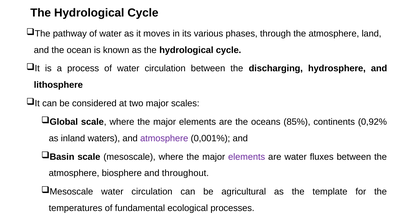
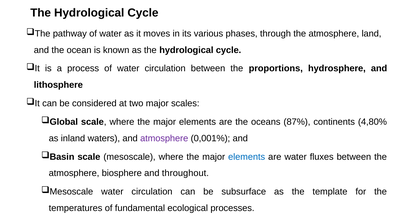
discharging: discharging -> proportions
85%: 85% -> 87%
0,92%: 0,92% -> 4,80%
elements at (247, 157) colour: purple -> blue
agricultural: agricultural -> subsurface
